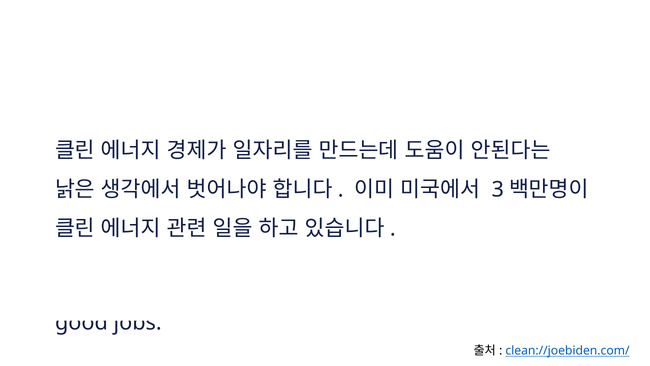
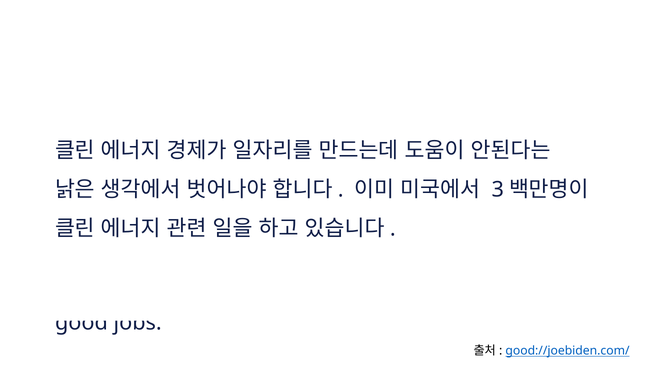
clean://joebiden.com/: clean://joebiden.com/ -> good://joebiden.com/
